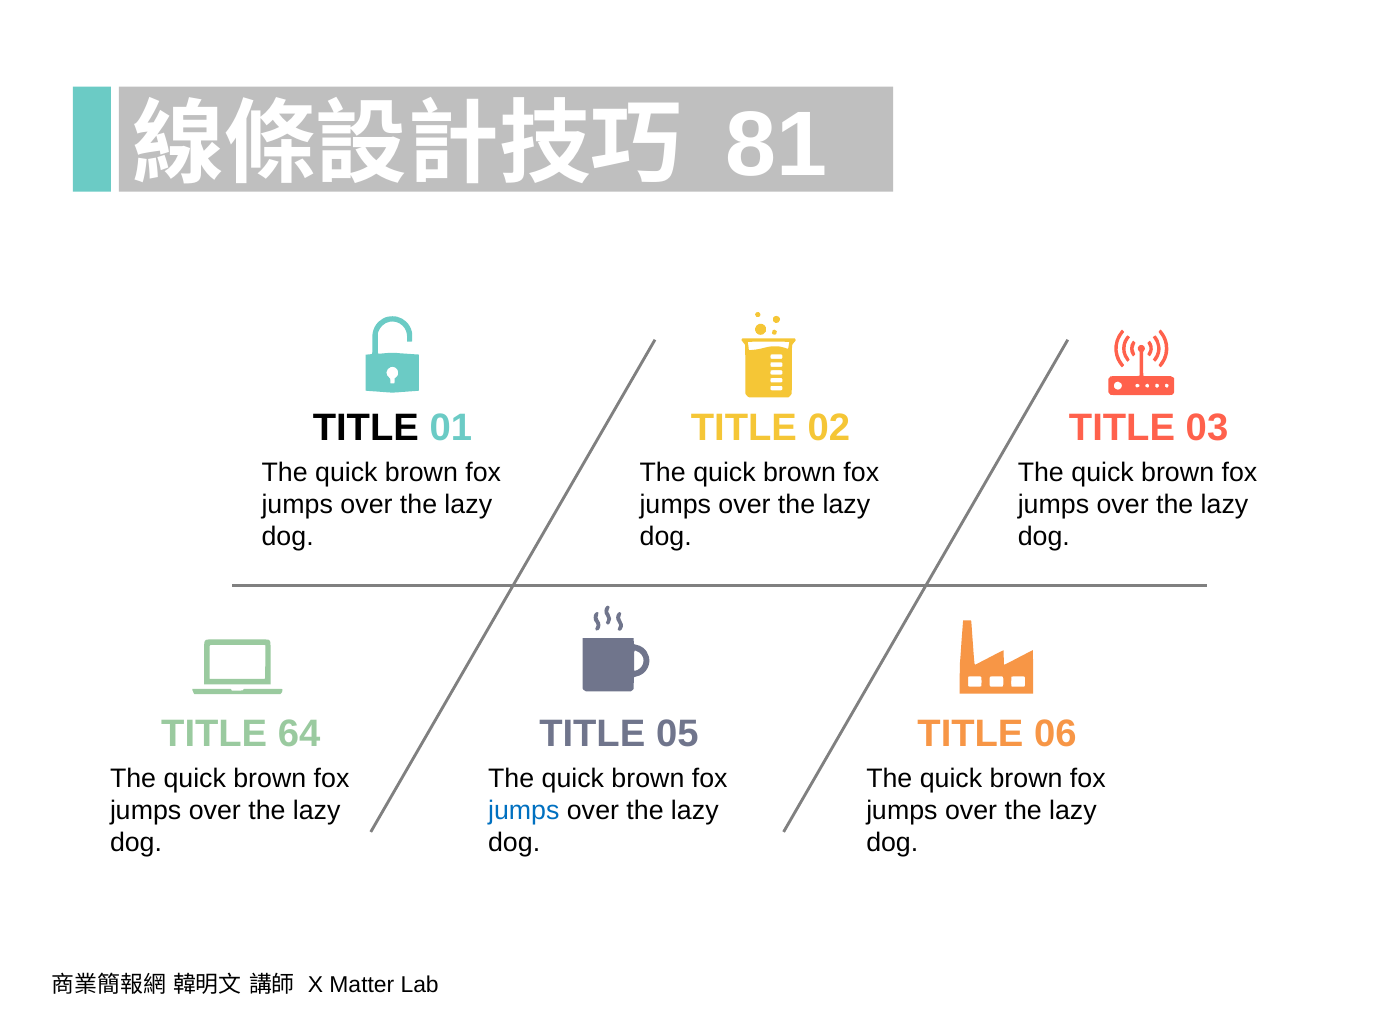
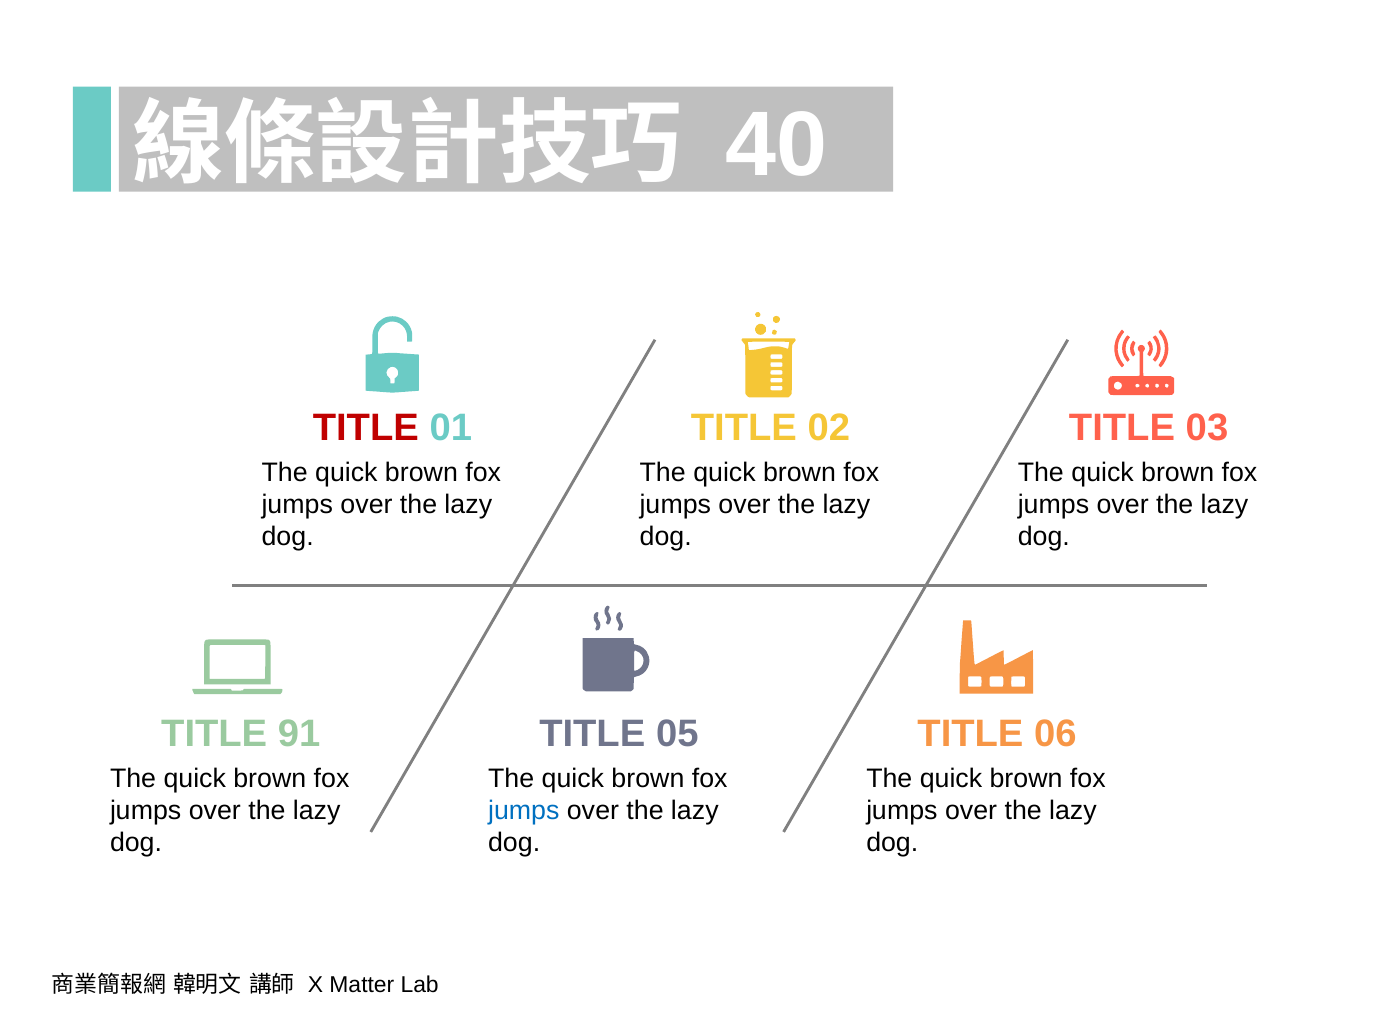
81: 81 -> 40
TITLE at (366, 428) colour: black -> red
64: 64 -> 91
